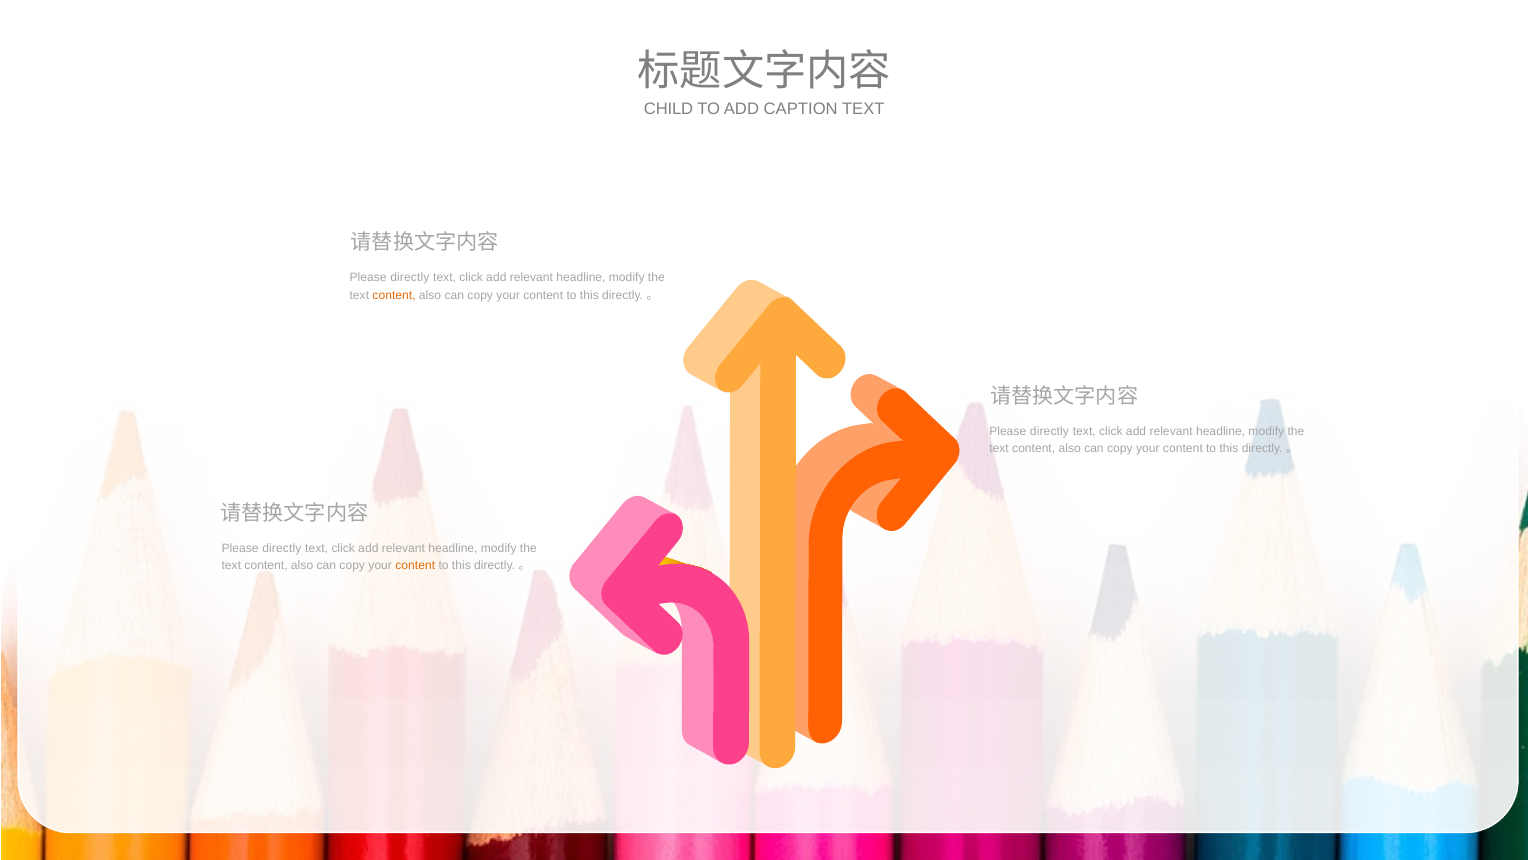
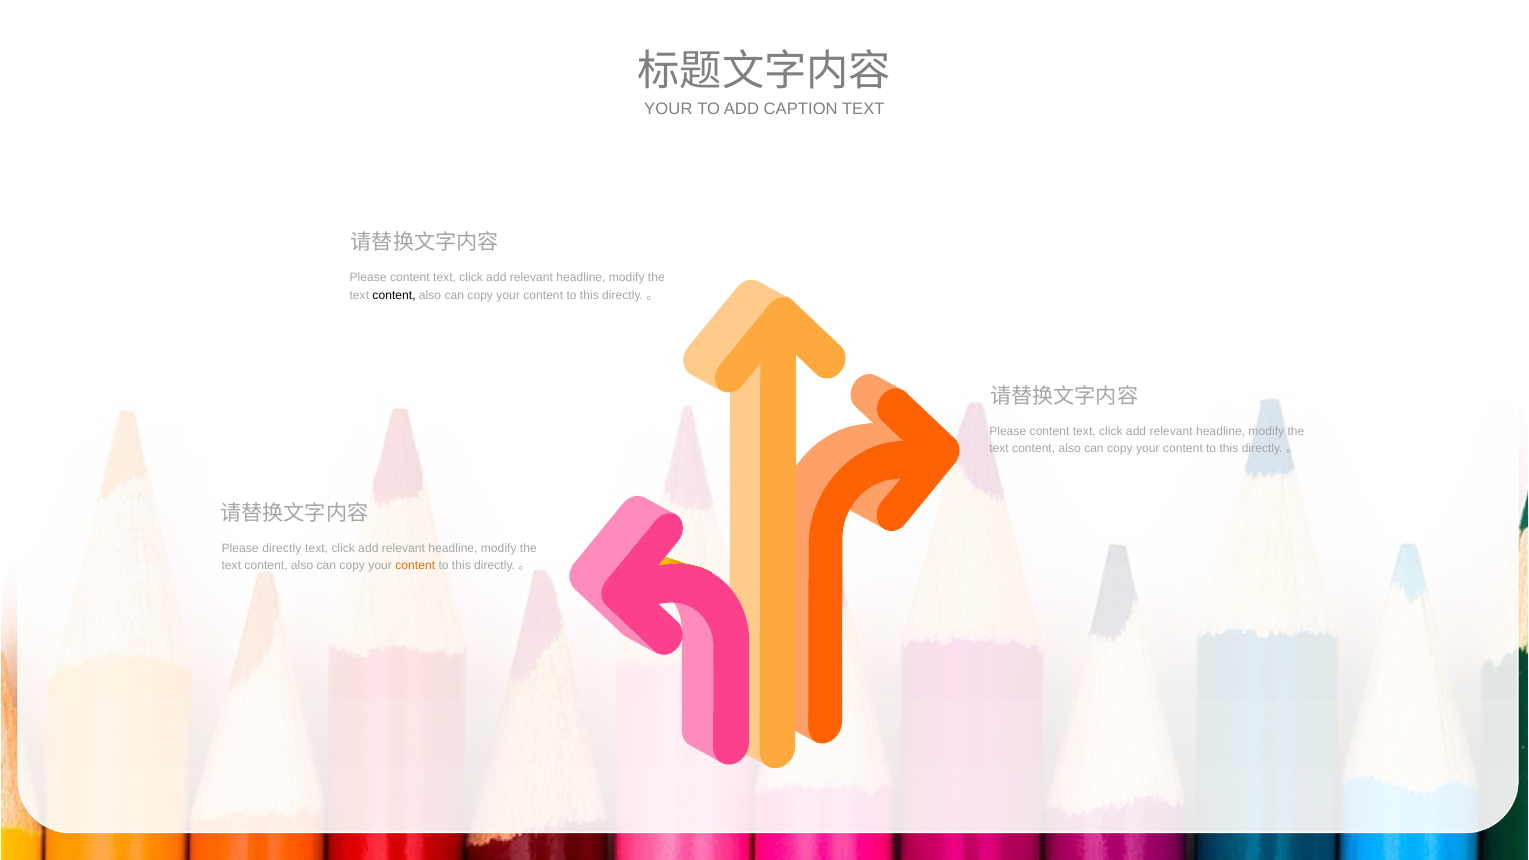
CHILD at (669, 109): CHILD -> YOUR
directly at (410, 278): directly -> content
content at (394, 295) colour: orange -> black
directly at (1049, 431): directly -> content
